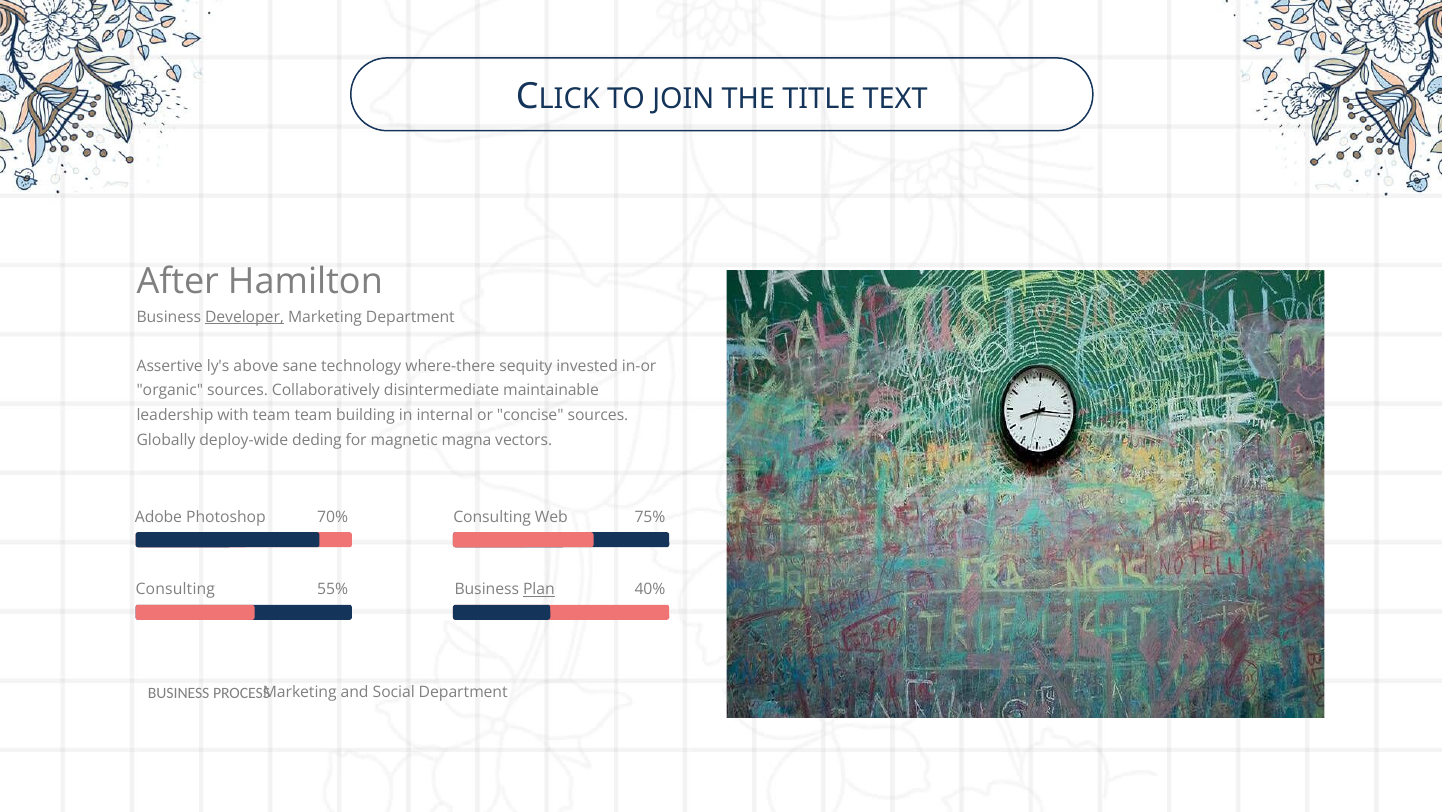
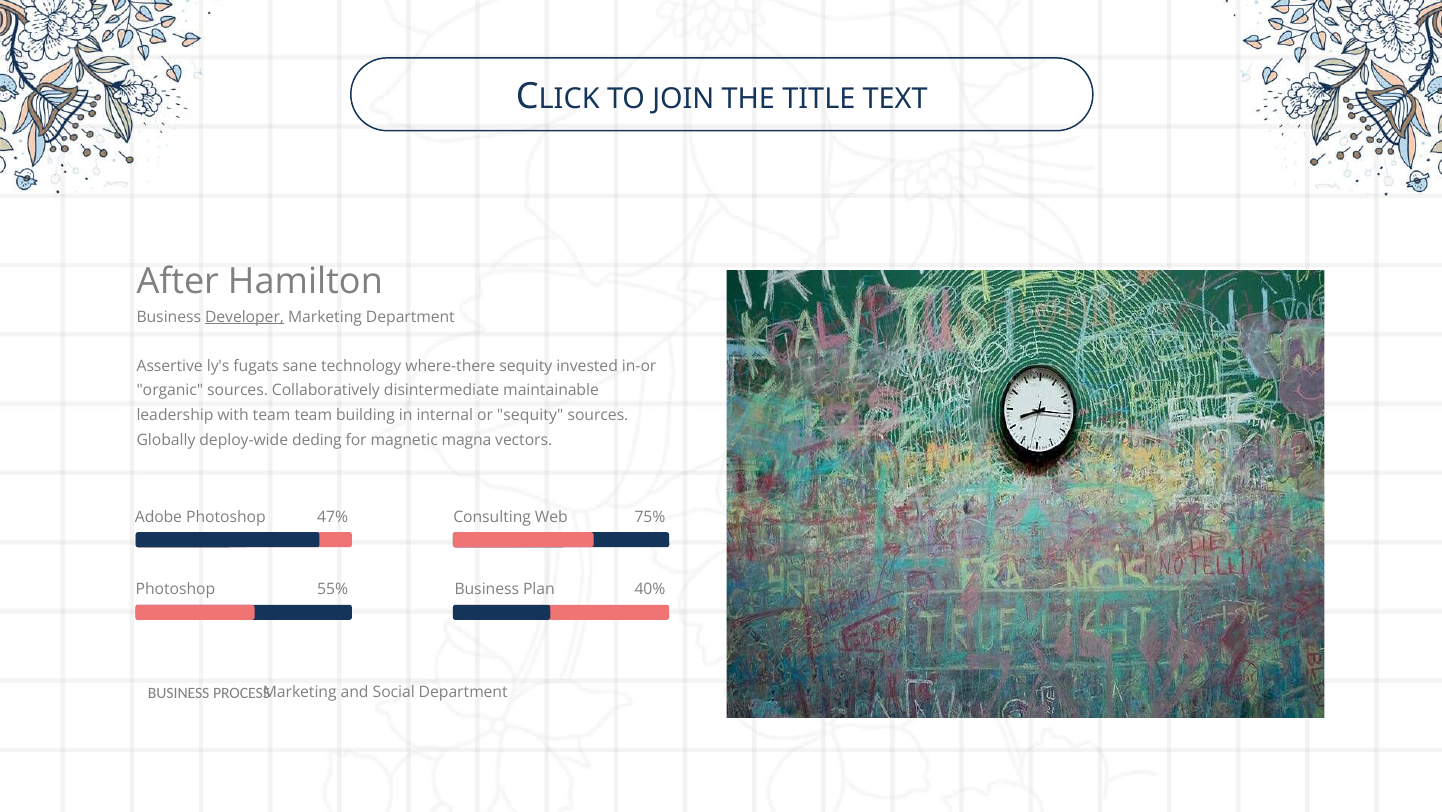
above: above -> fugats
or concise: concise -> sequity
70%: 70% -> 47%
Consulting at (175, 589): Consulting -> Photoshop
Plan underline: present -> none
